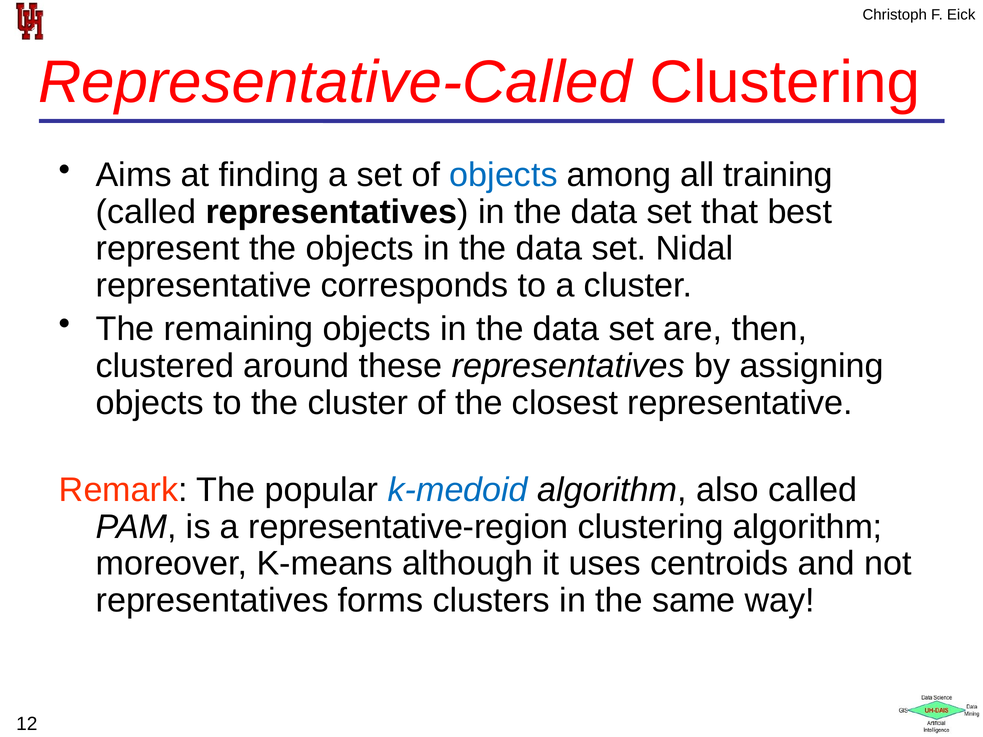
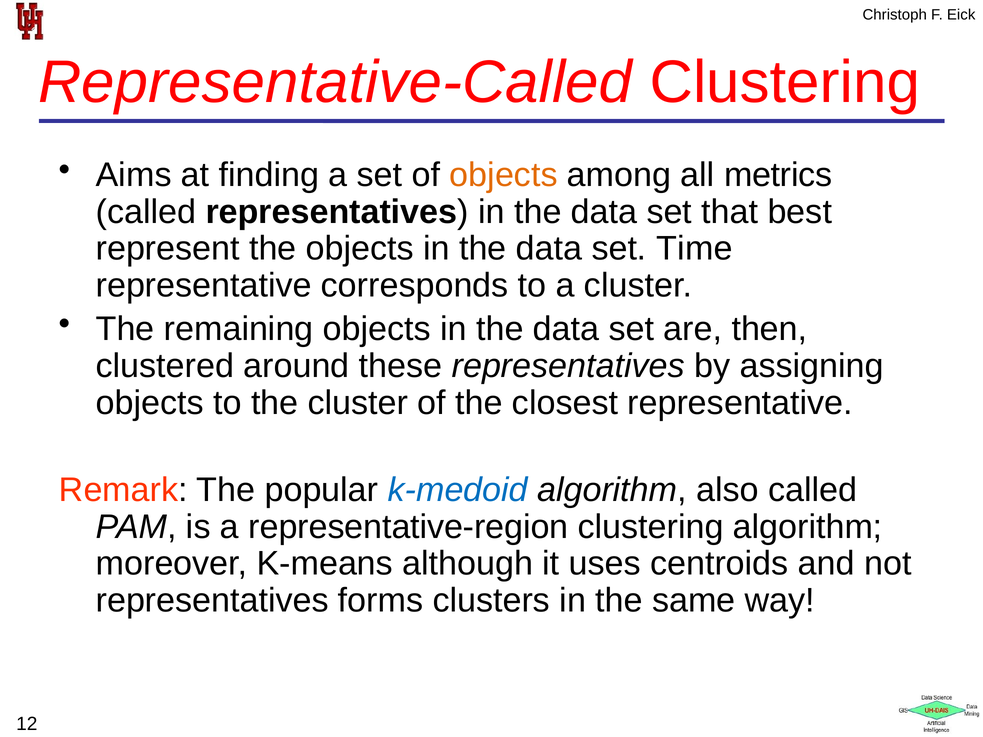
objects at (504, 175) colour: blue -> orange
training: training -> metrics
Nidal: Nidal -> Time
